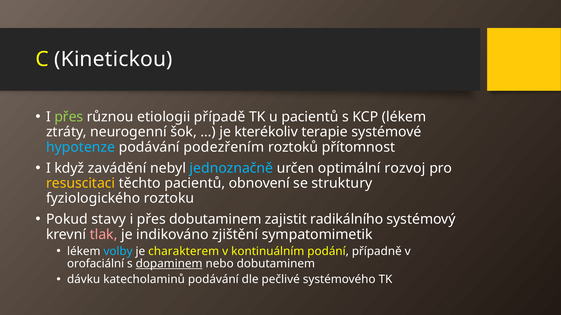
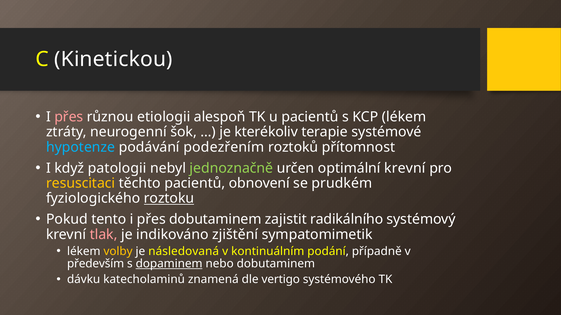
přes at (69, 117) colour: light green -> pink
případě: případě -> alespoň
zavádění: zavádění -> patologii
jednoznačně colour: light blue -> light green
optimální rozvoj: rozvoj -> krevní
struktury: struktury -> prudkém
roztoku underline: none -> present
stavy: stavy -> tento
volby colour: light blue -> yellow
charakterem: charakterem -> následovaná
orofaciální: orofaciální -> především
katecholaminů podávání: podávání -> znamená
pečlivé: pečlivé -> vertigo
